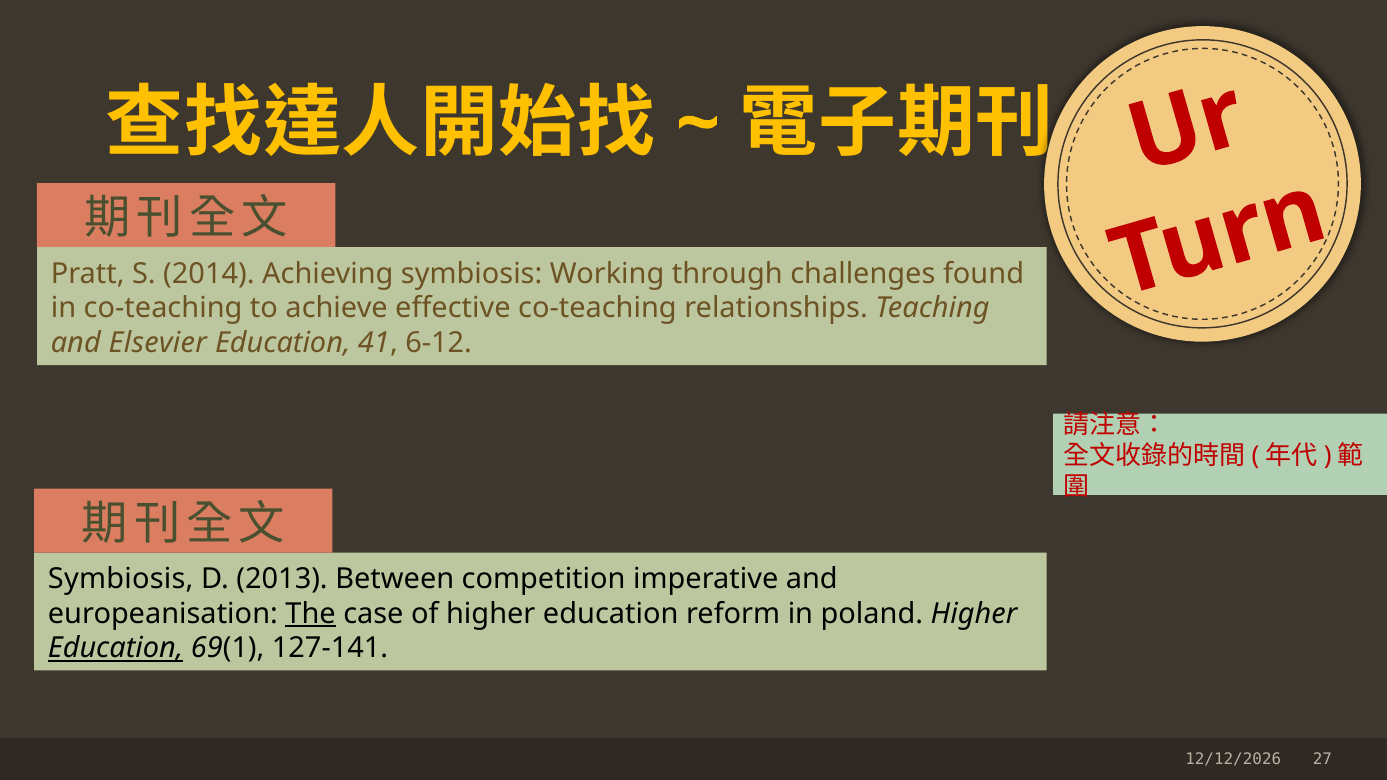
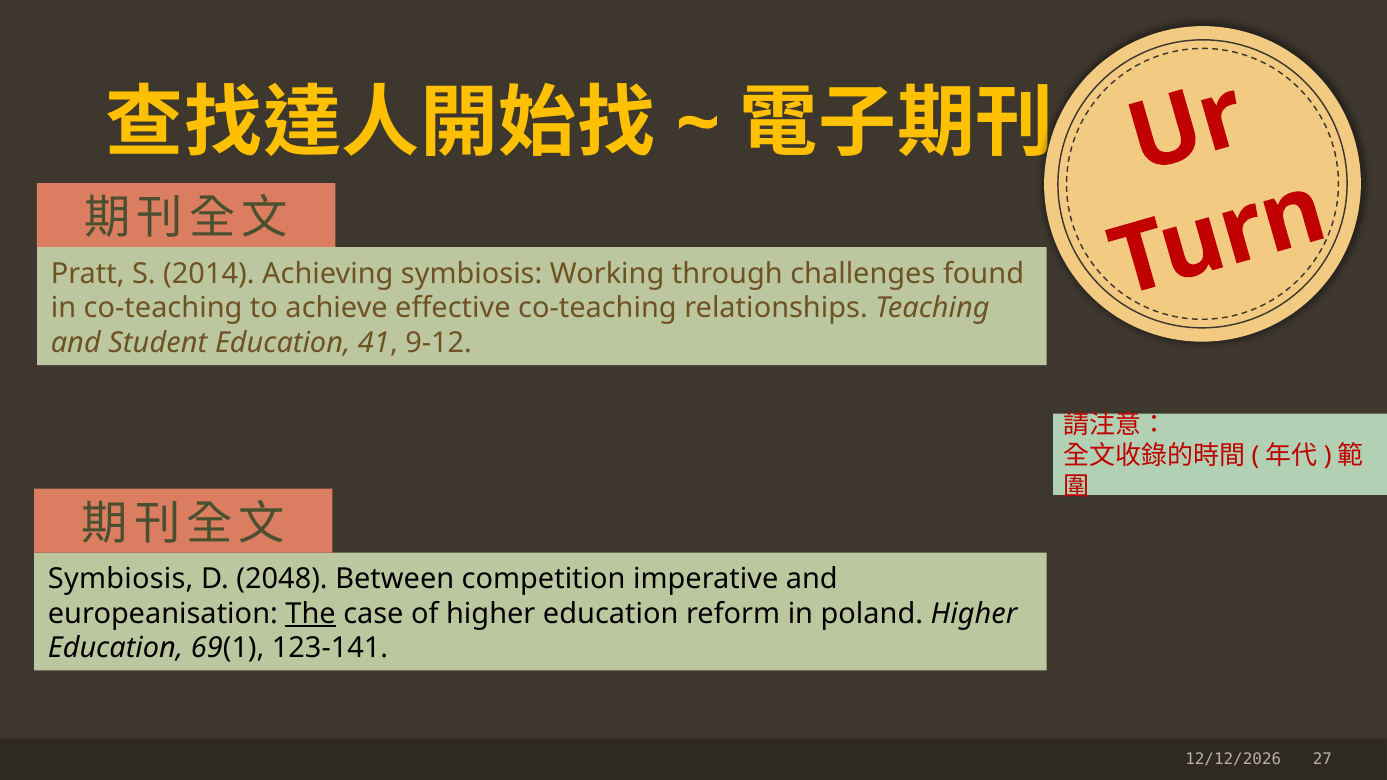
Elsevier: Elsevier -> Student
6-12: 6-12 -> 9-12
2013: 2013 -> 2048
Education at (116, 648) underline: present -> none
127-141: 127-141 -> 123-141
